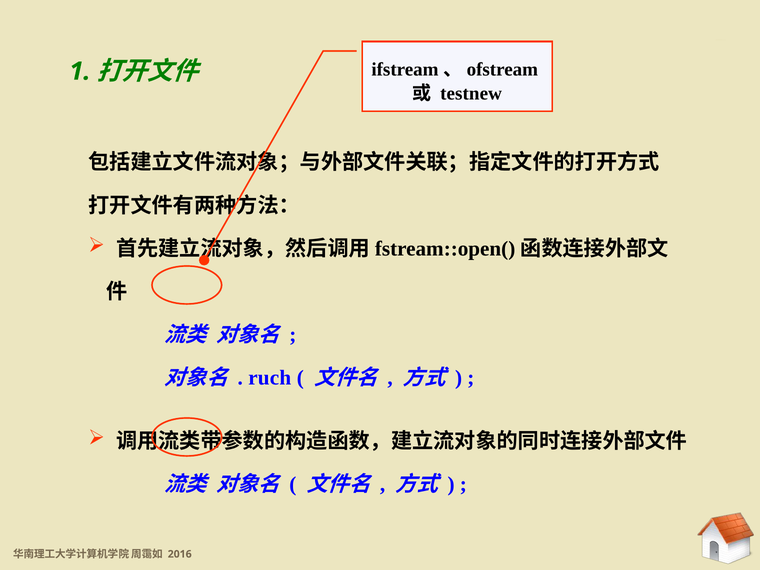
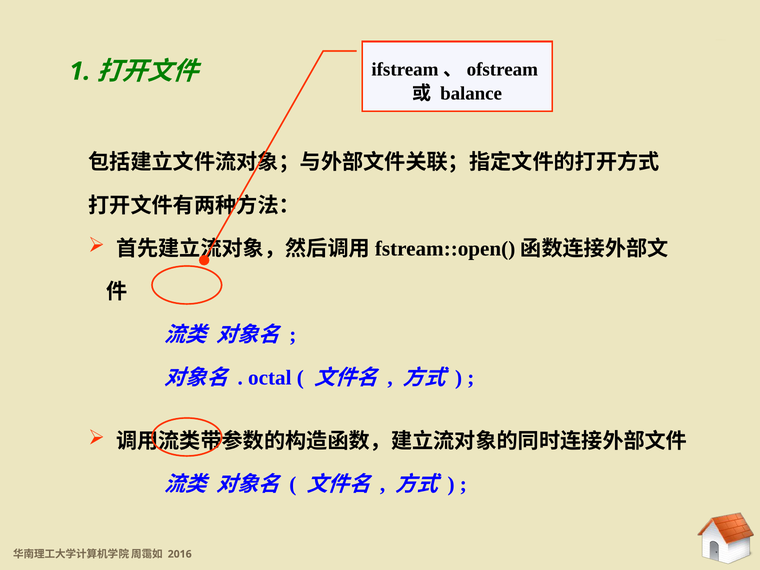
testnew: testnew -> balance
ruch: ruch -> octal
